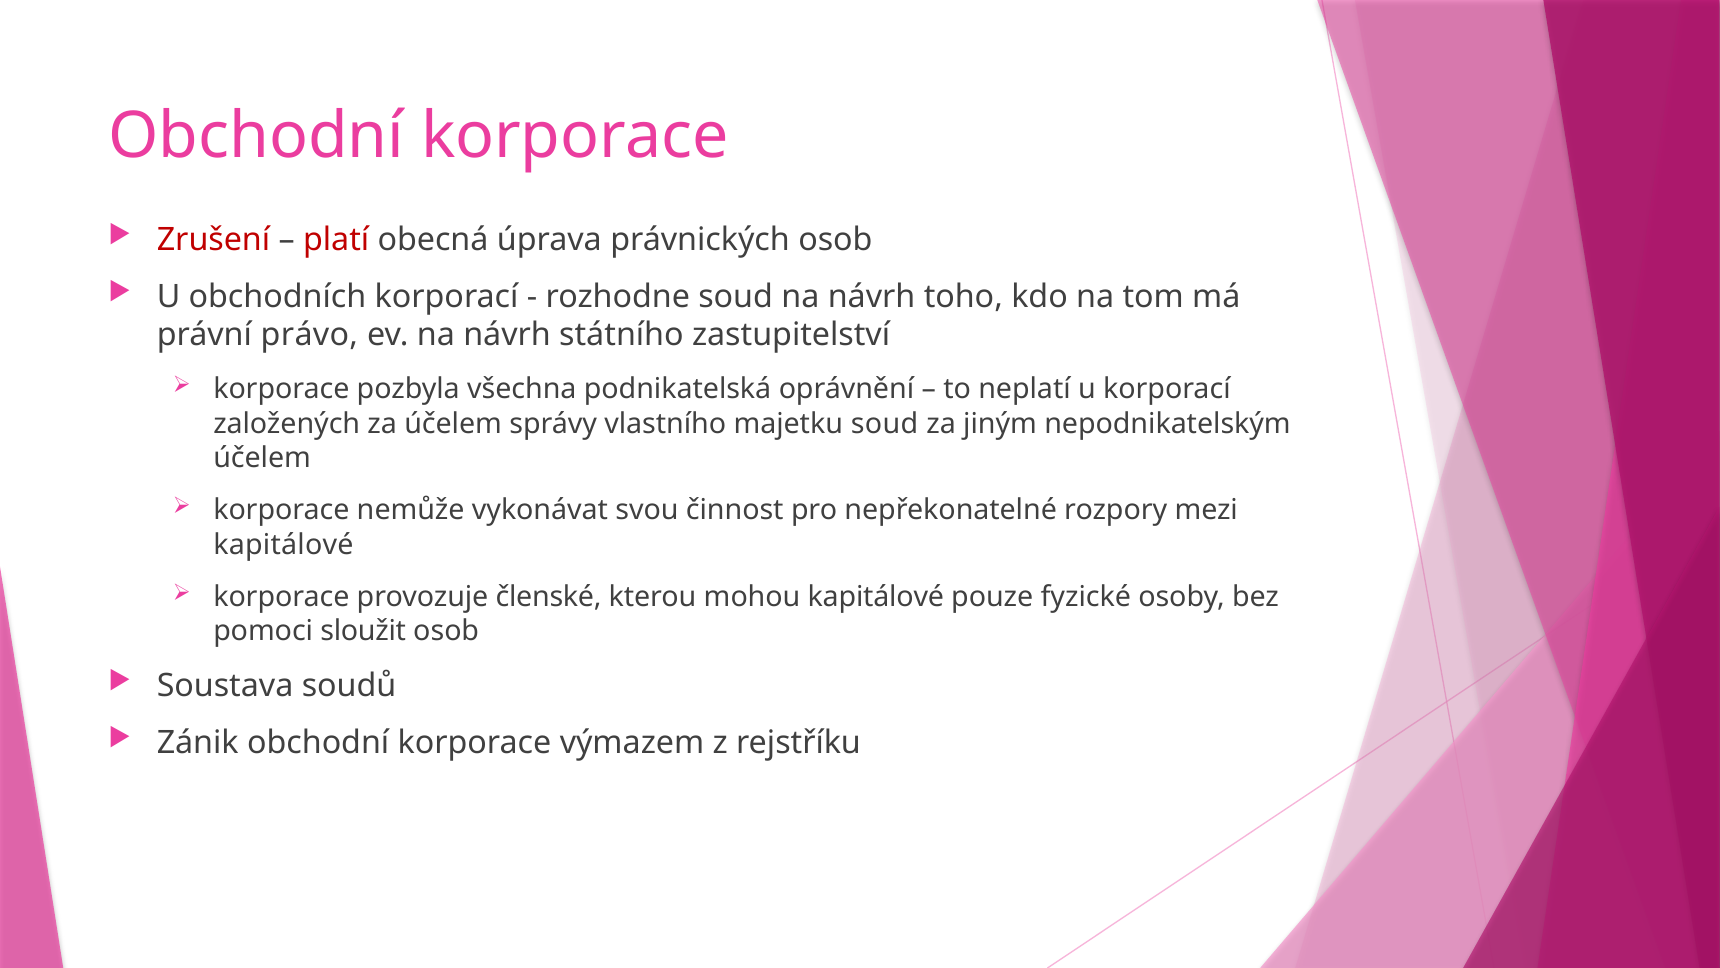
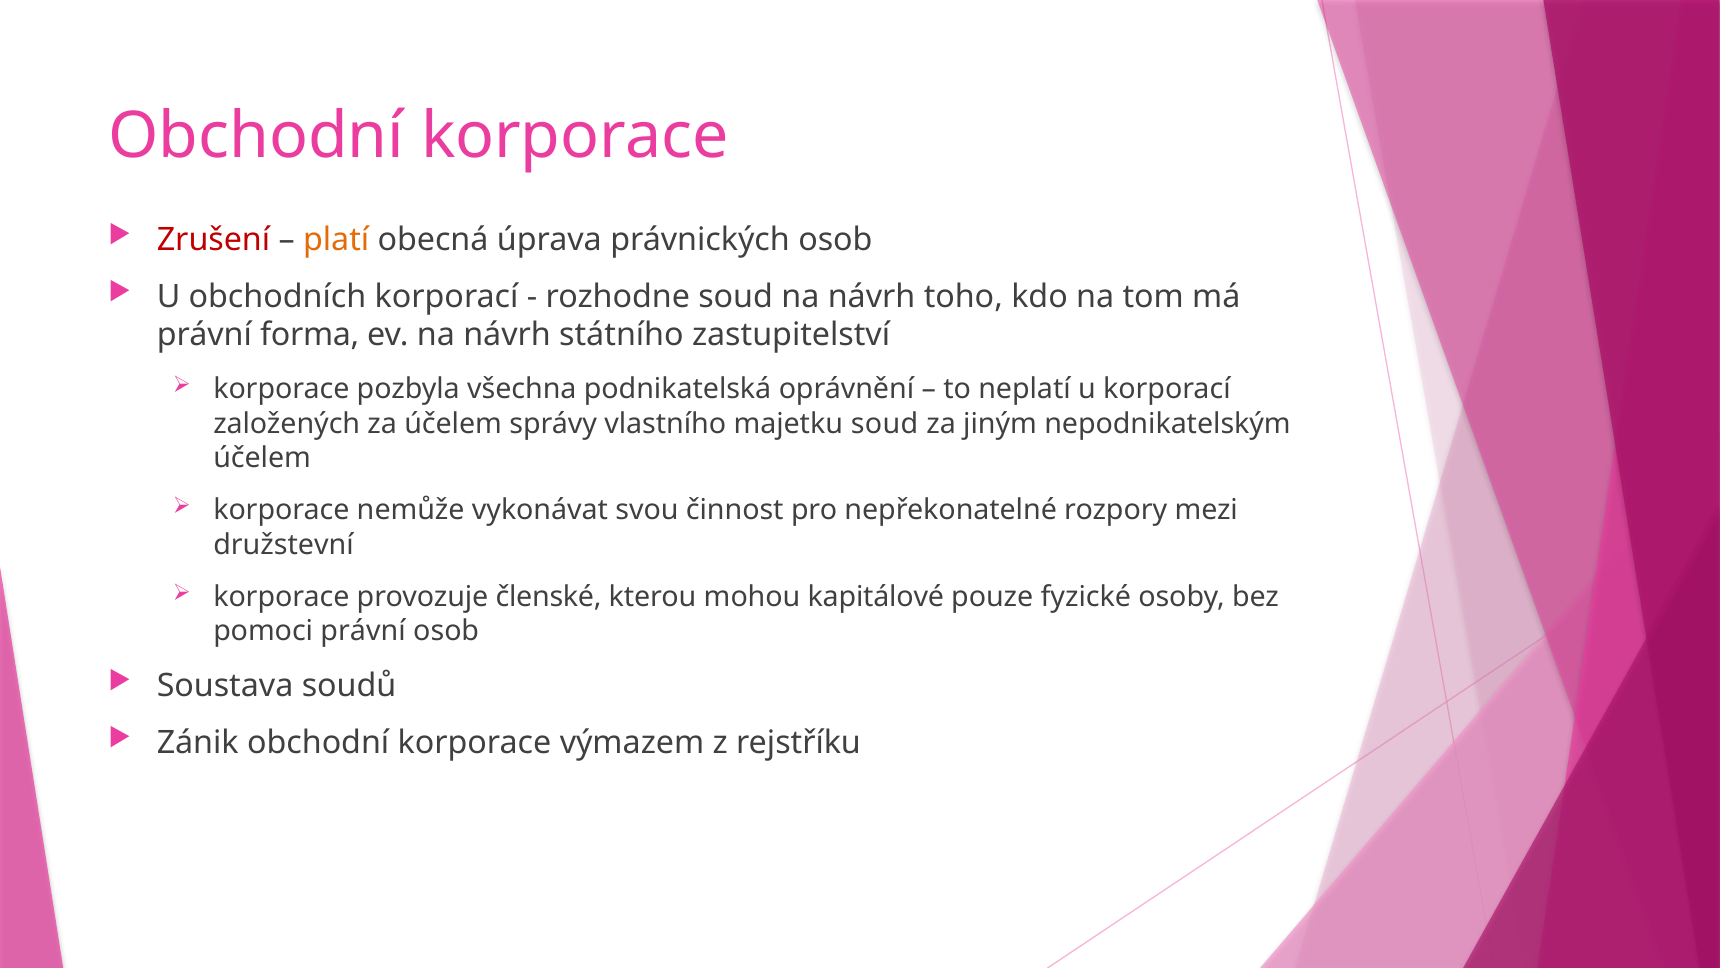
platí colour: red -> orange
právo: právo -> forma
kapitálové at (283, 544): kapitálové -> družstevní
pomoci sloužit: sloužit -> právní
